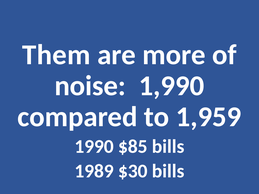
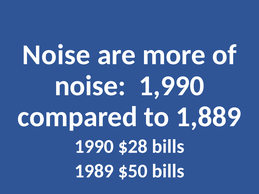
Them at (56, 55): Them -> Noise
1,959: 1,959 -> 1,889
$85: $85 -> $28
$30: $30 -> $50
